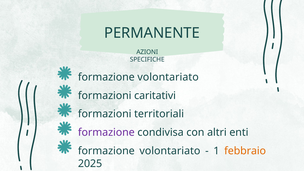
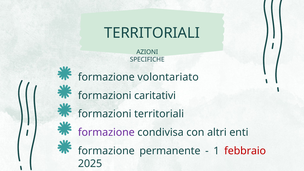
PERMANENTE at (152, 33): PERMANENTE -> TERRITORIALI
volontariato at (170, 151): volontariato -> permanente
febbraio colour: orange -> red
